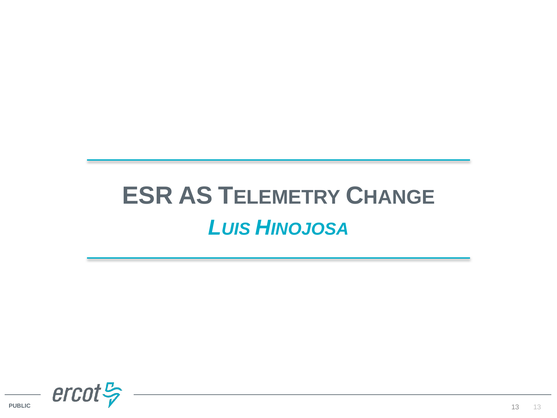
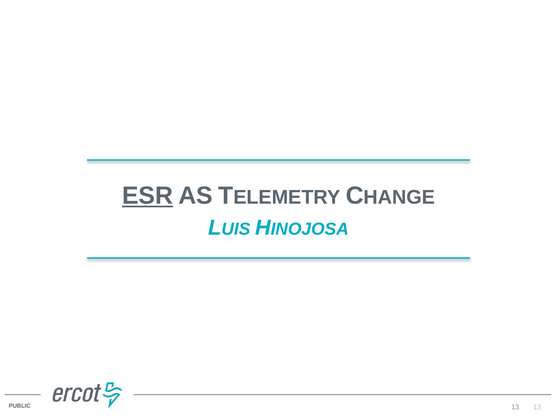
ESR underline: none -> present
